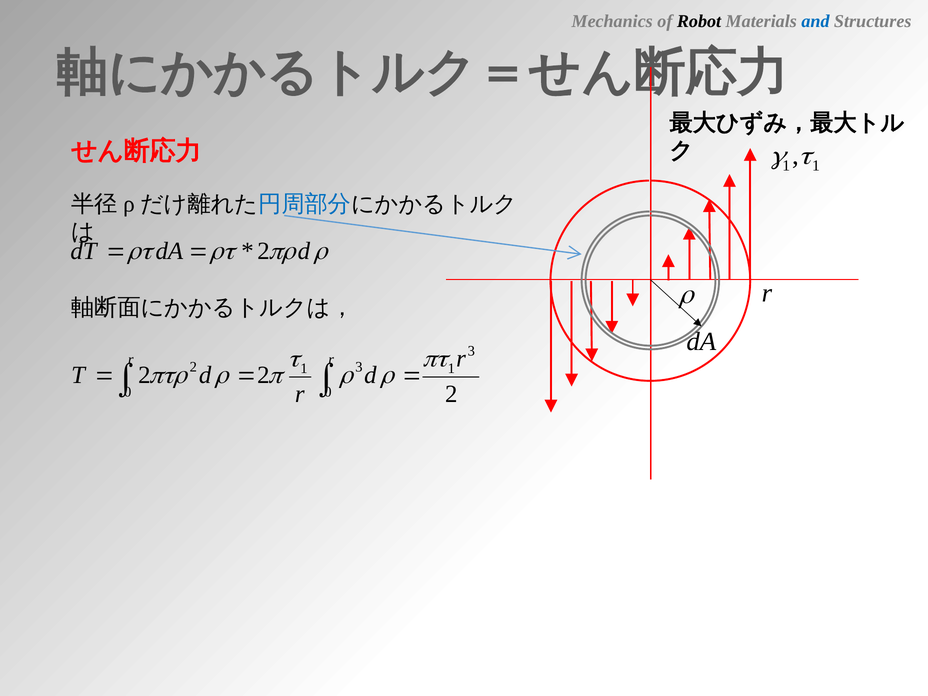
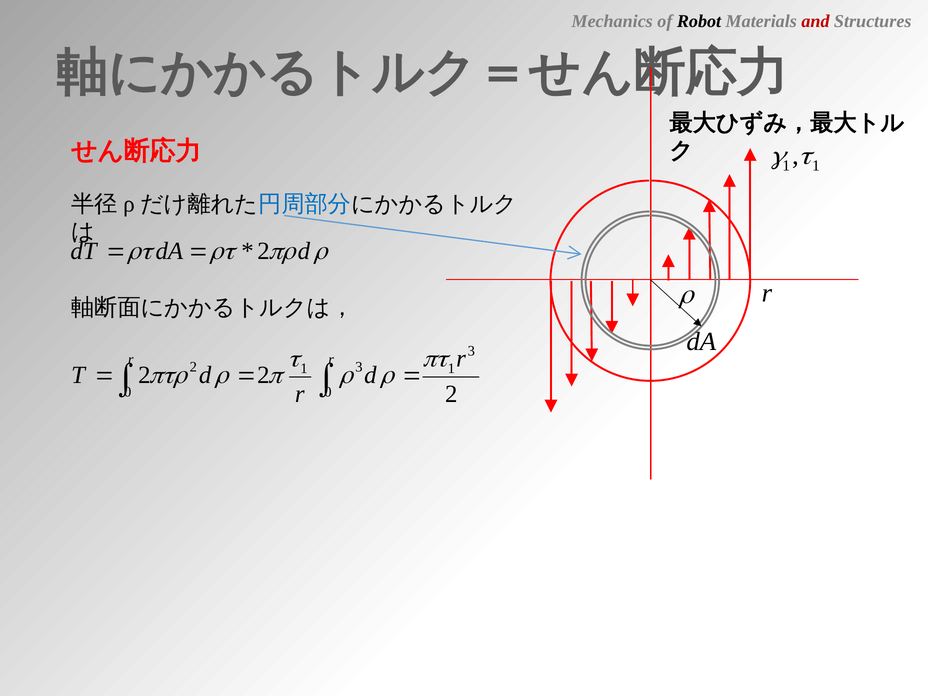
and colour: blue -> red
